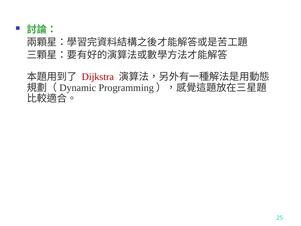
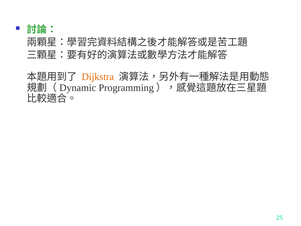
Dijkstra colour: red -> orange
